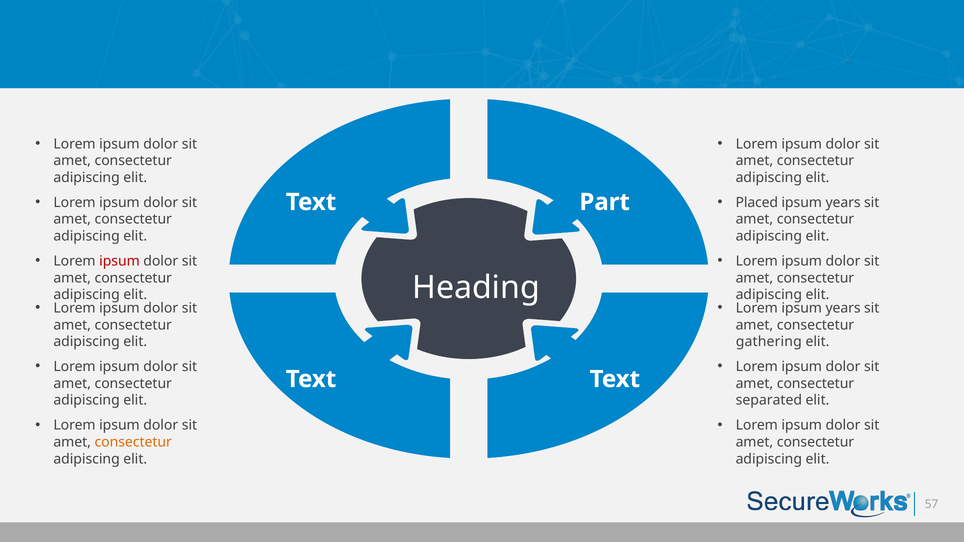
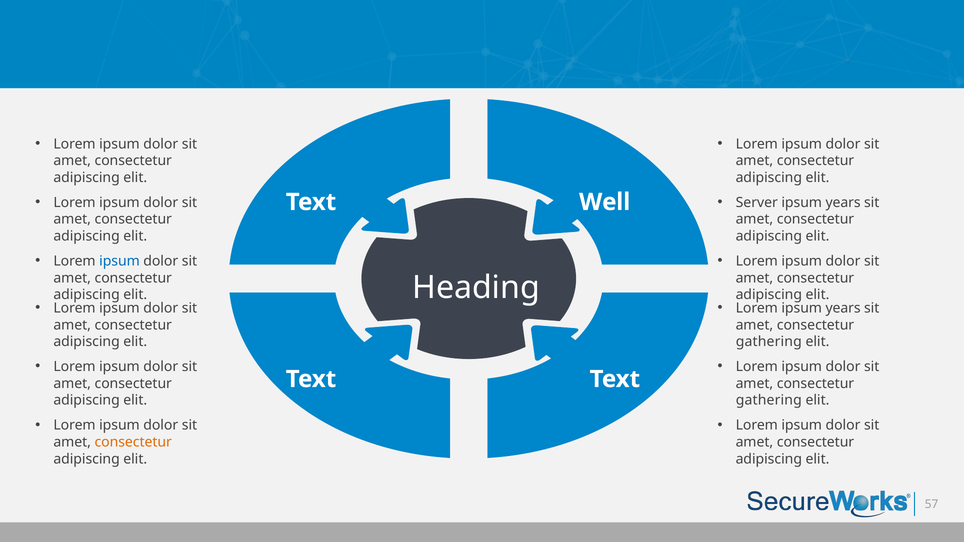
Placed: Placed -> Server
Part: Part -> Well
ipsum at (119, 261) colour: red -> blue
separated at (769, 401): separated -> gathering
